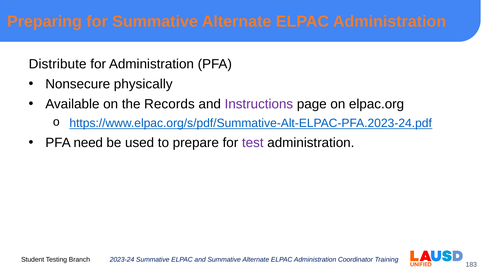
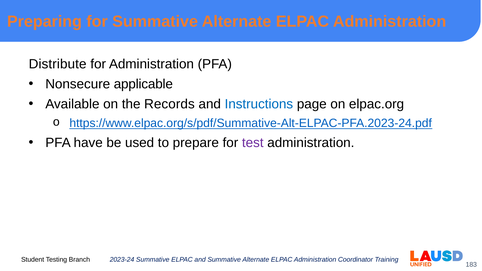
physically: physically -> applicable
Instructions colour: purple -> blue
need: need -> have
